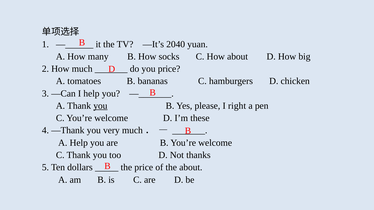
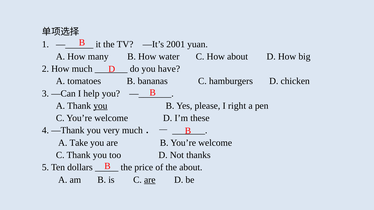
2040: 2040 -> 2001
socks: socks -> water
you price: price -> have
A Help: Help -> Take
are at (150, 180) underline: none -> present
